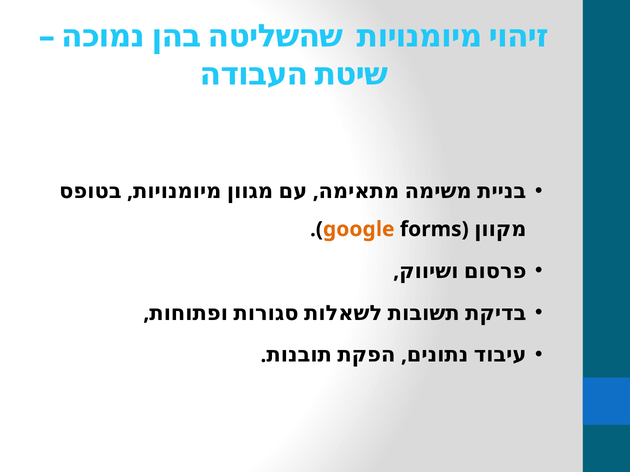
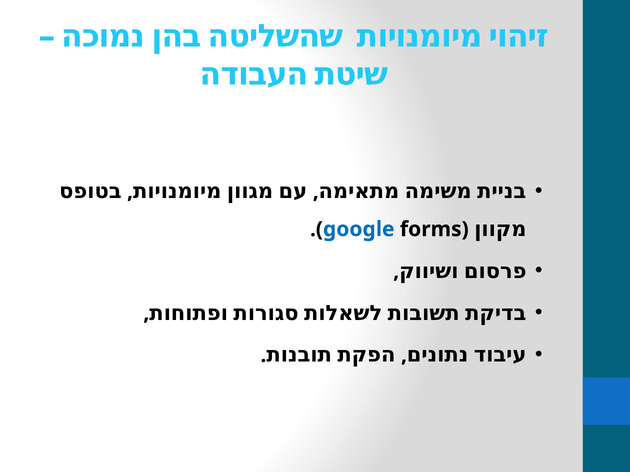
google colour: orange -> blue
